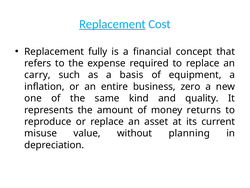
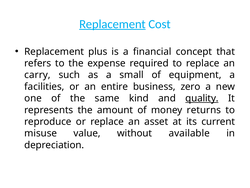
fully: fully -> plus
basis: basis -> small
inflation: inflation -> facilities
quality underline: none -> present
planning: planning -> available
